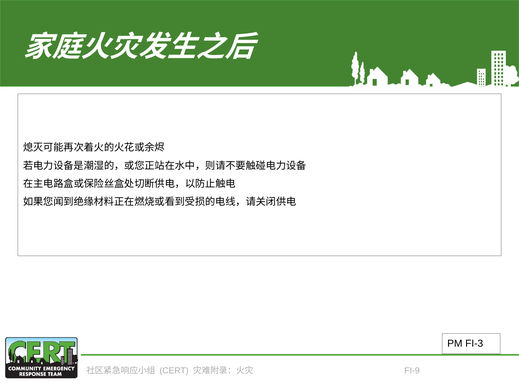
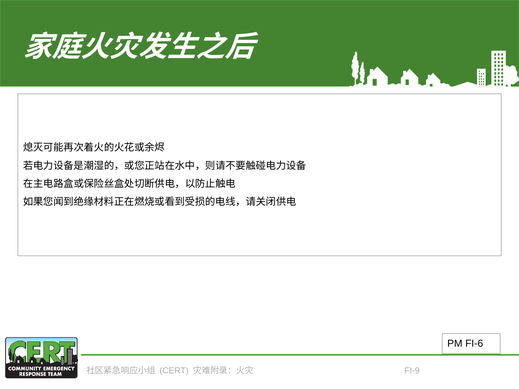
FI-3: FI-3 -> FI-6
